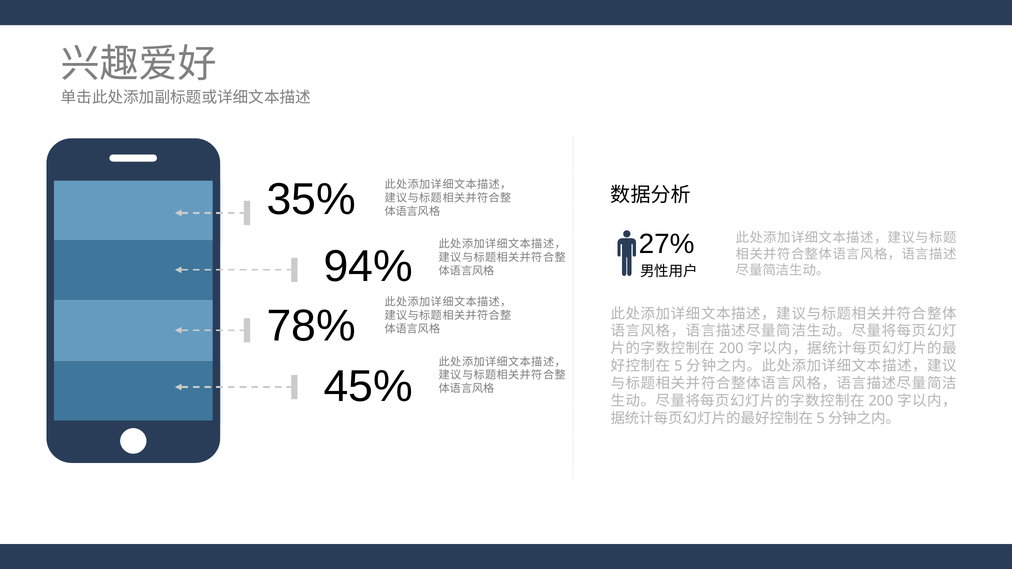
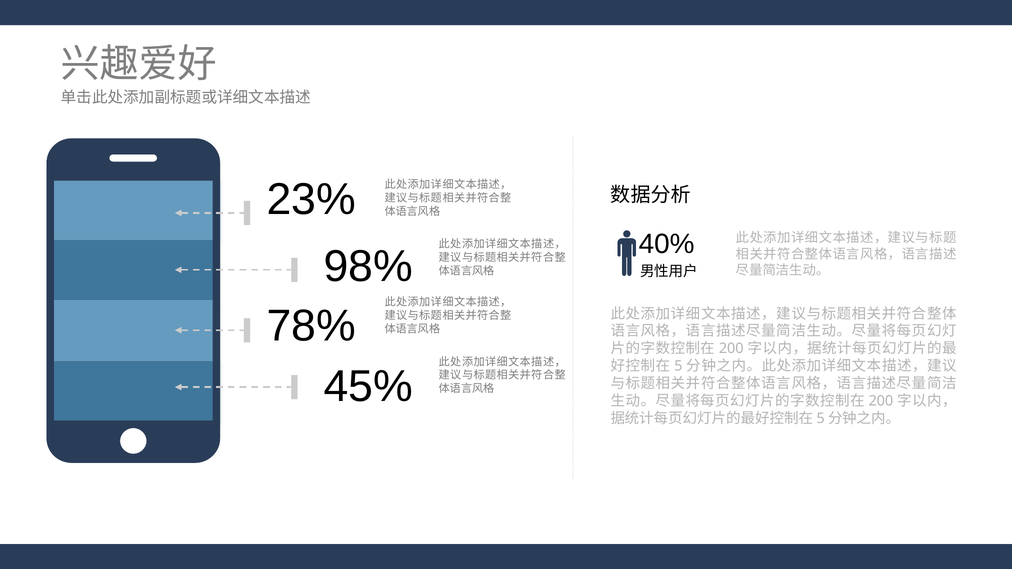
35%: 35% -> 23%
27%: 27% -> 40%
94%: 94% -> 98%
